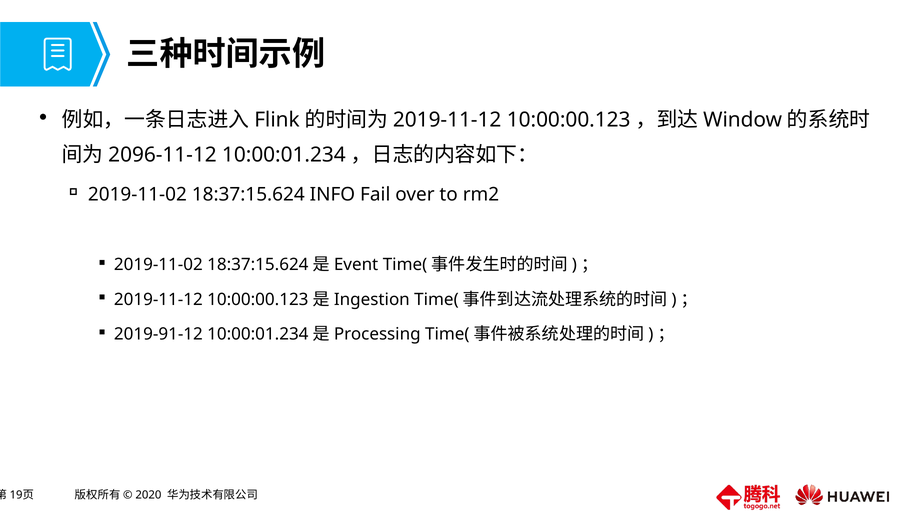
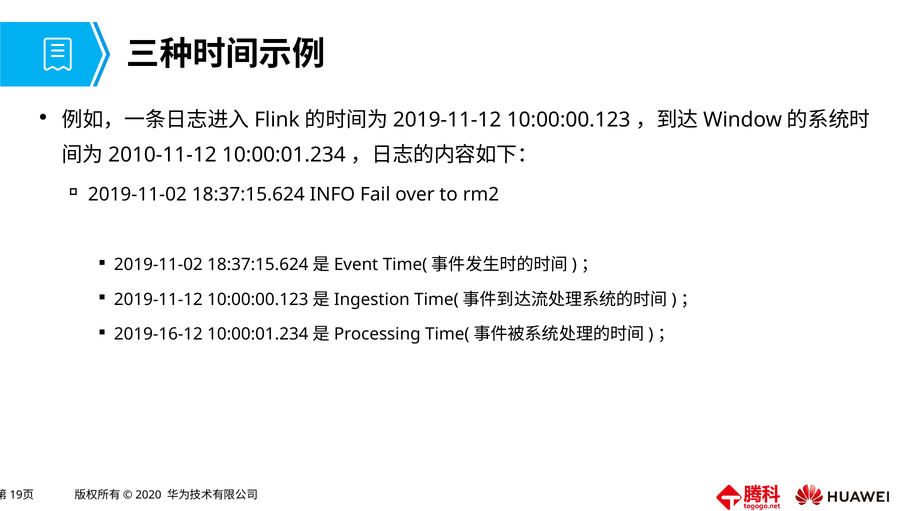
2096-11-12: 2096-11-12 -> 2010-11-12
2019-91-12: 2019-91-12 -> 2019-16-12
